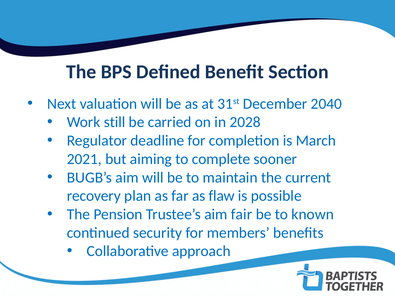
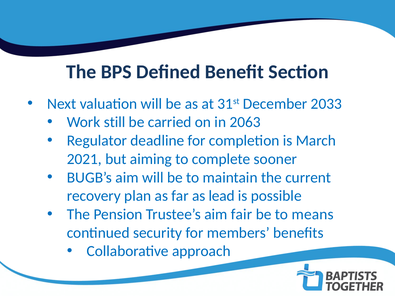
2040: 2040 -> 2033
2028: 2028 -> 2063
flaw: flaw -> lead
known: known -> means
